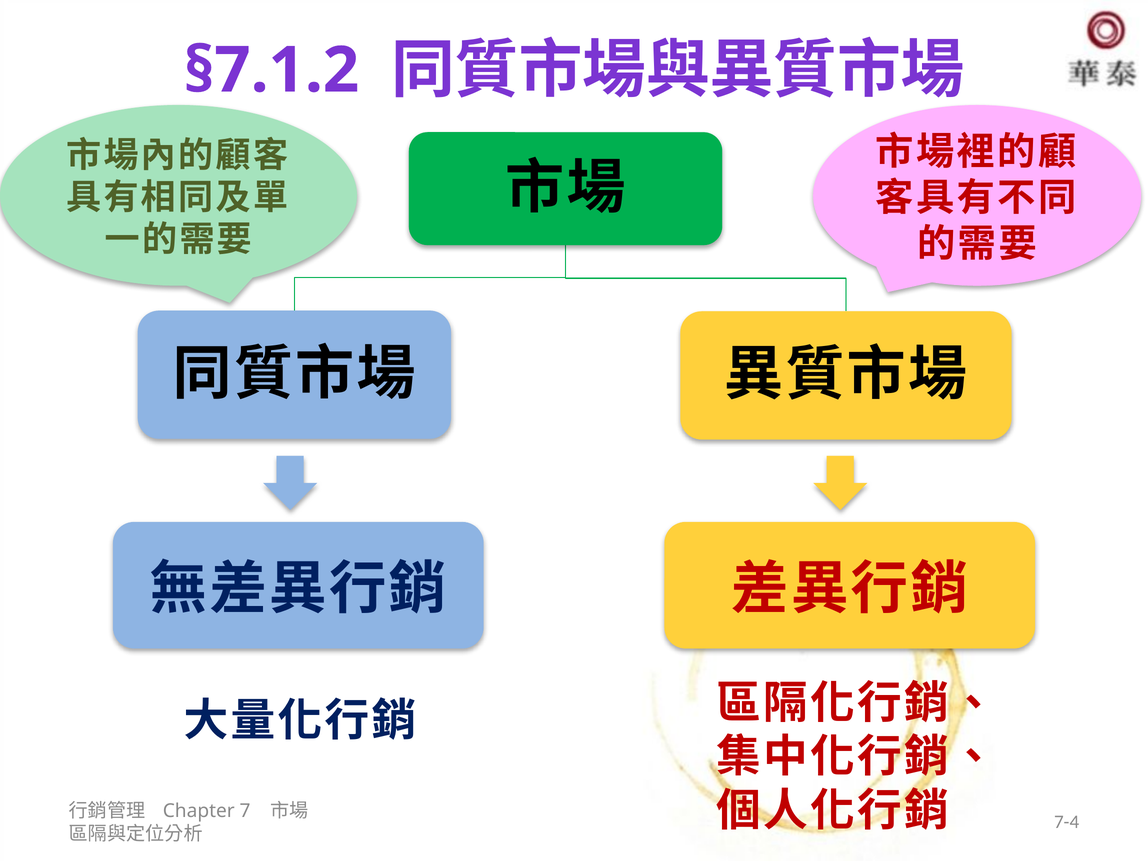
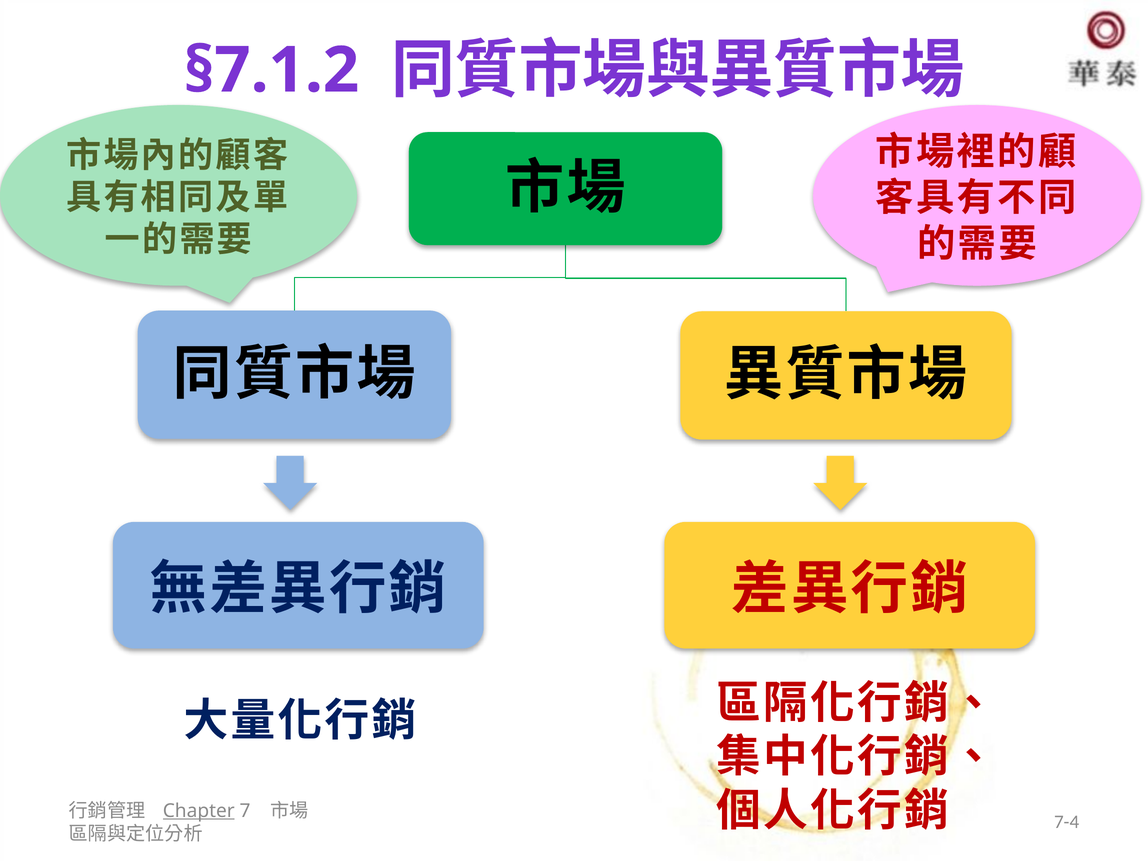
Chapter underline: none -> present
